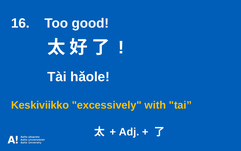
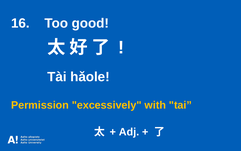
Keskiviikko: Keskiviikko -> Permission
